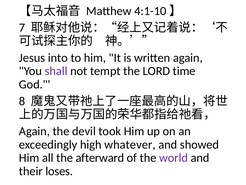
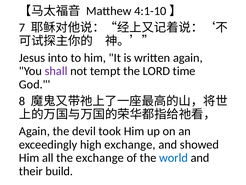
high whatever: whatever -> exchange
the afterward: afterward -> exchange
world colour: purple -> blue
loses: loses -> build
